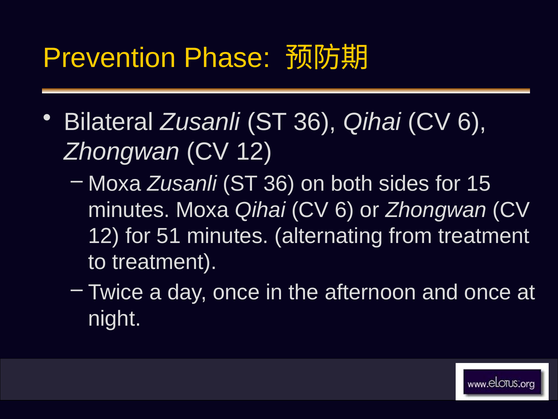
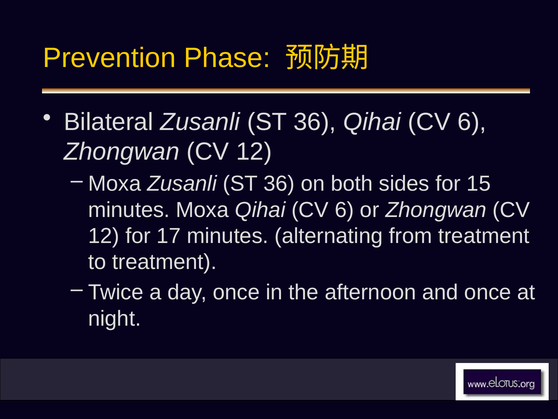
51: 51 -> 17
